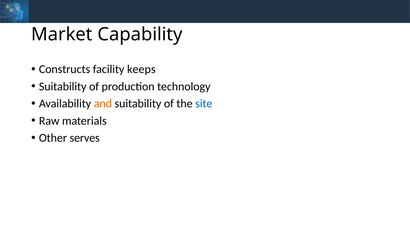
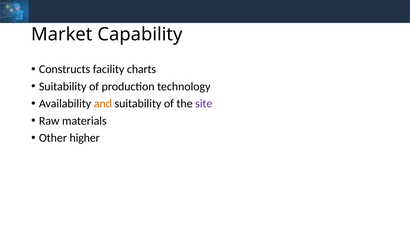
keeps: keeps -> charts
site colour: blue -> purple
serves: serves -> higher
